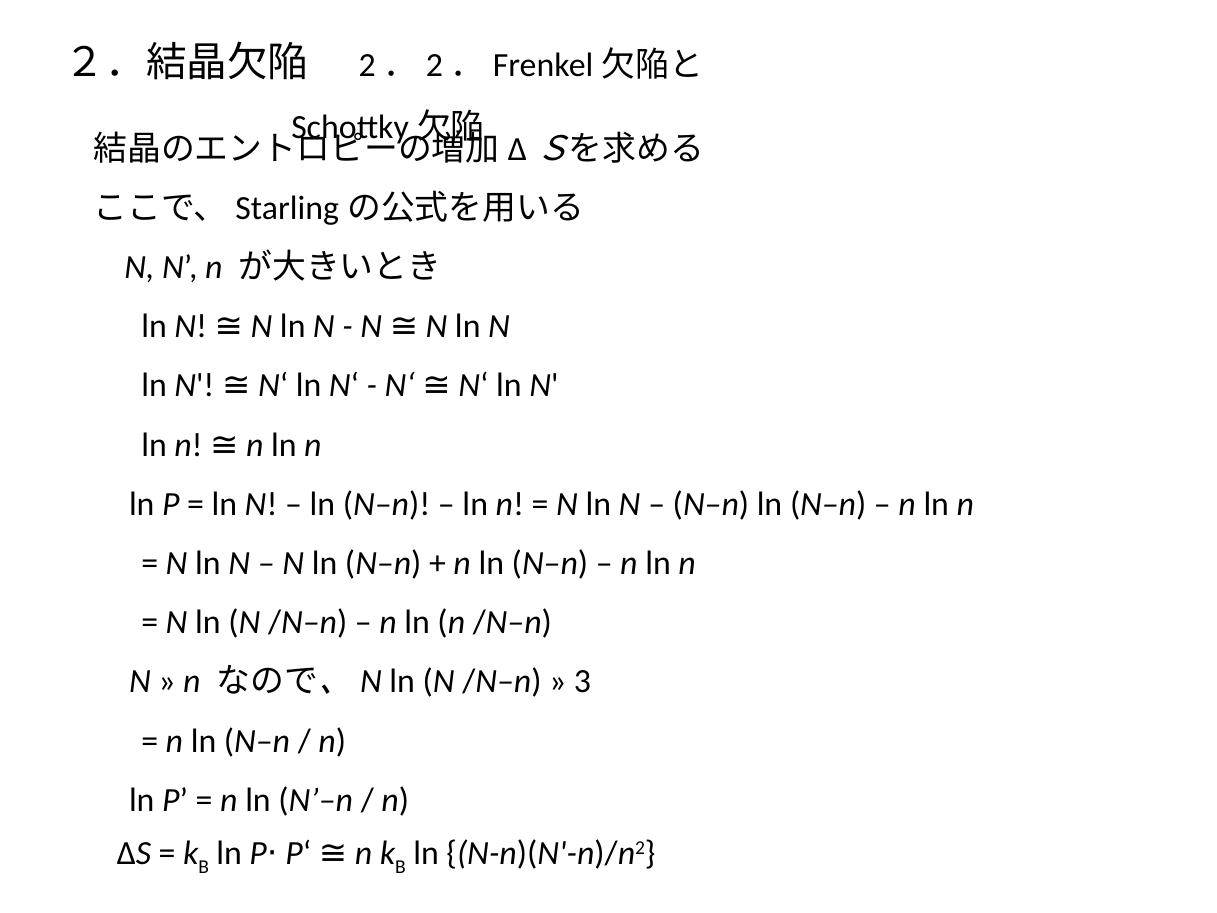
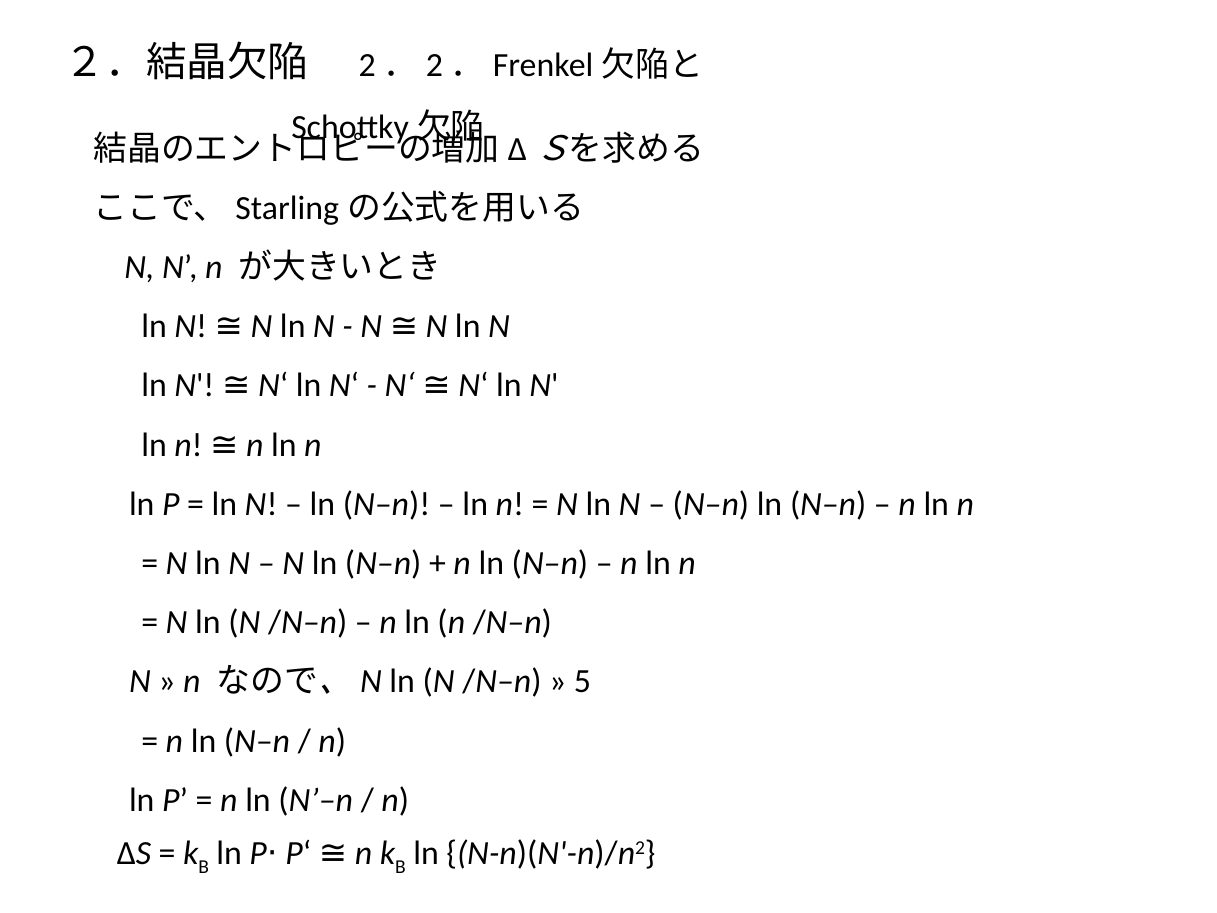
3: 3 -> 5
